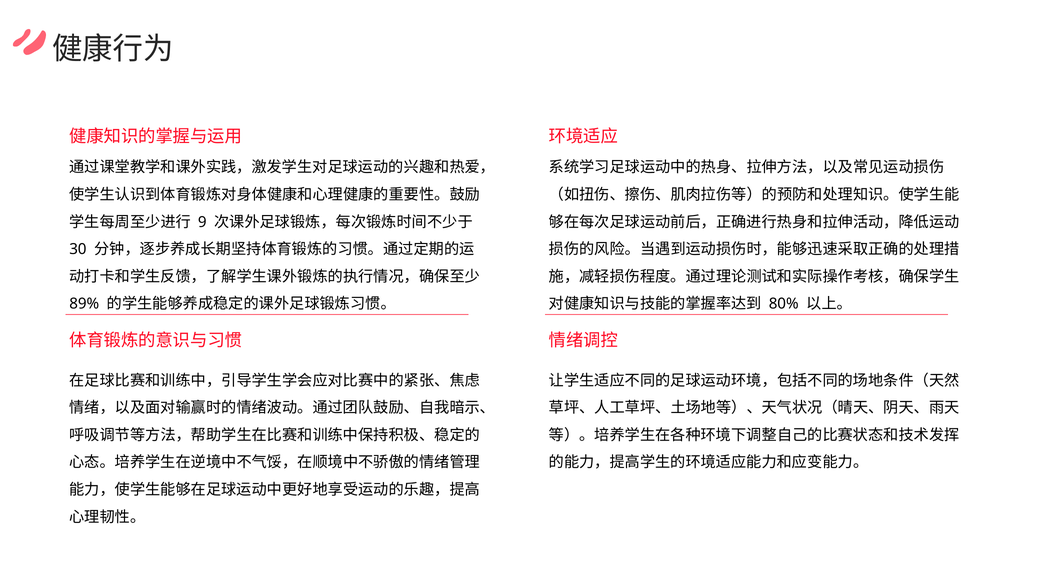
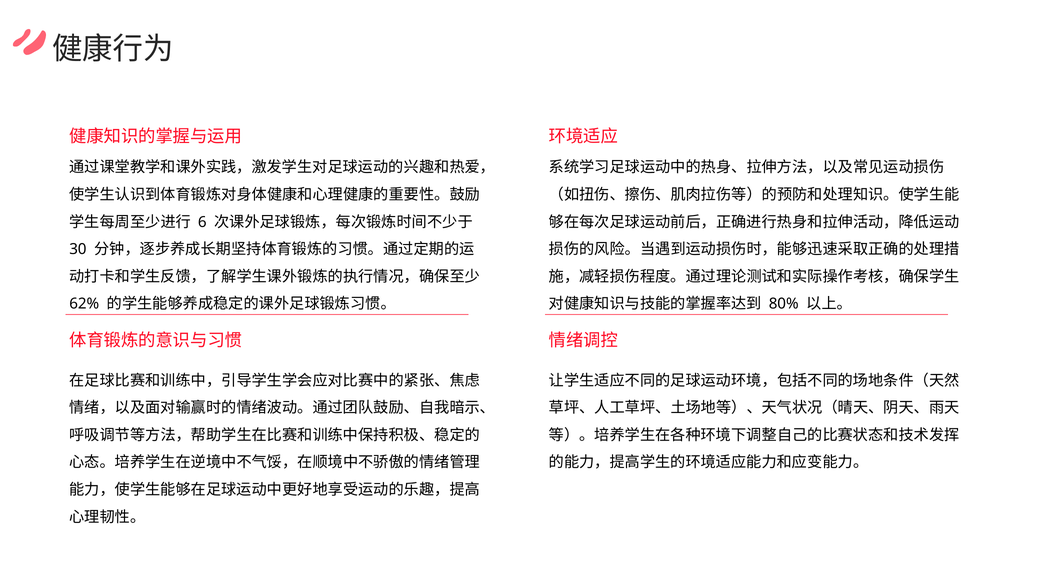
9: 9 -> 6
89%: 89% -> 62%
